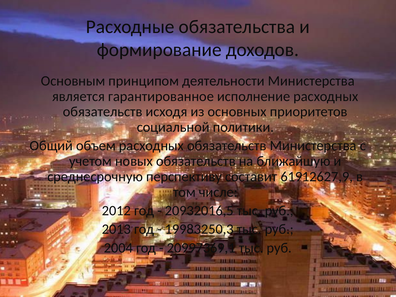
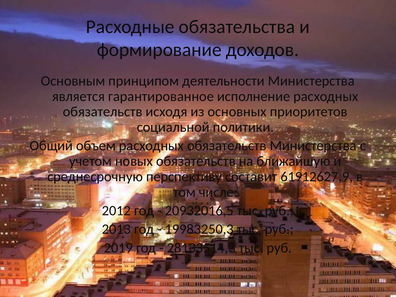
2004: 2004 -> 2019
20997369,1: 20997369,1 -> 28133514,3
